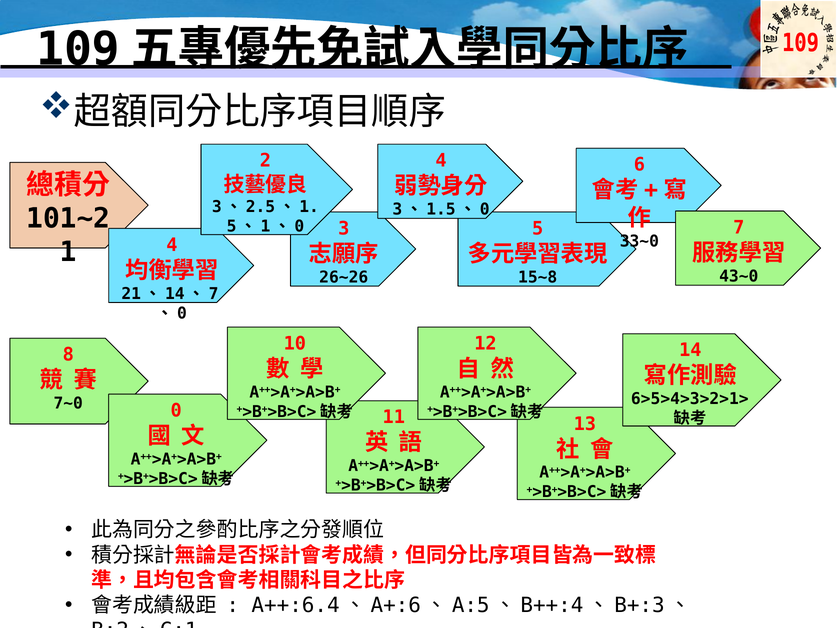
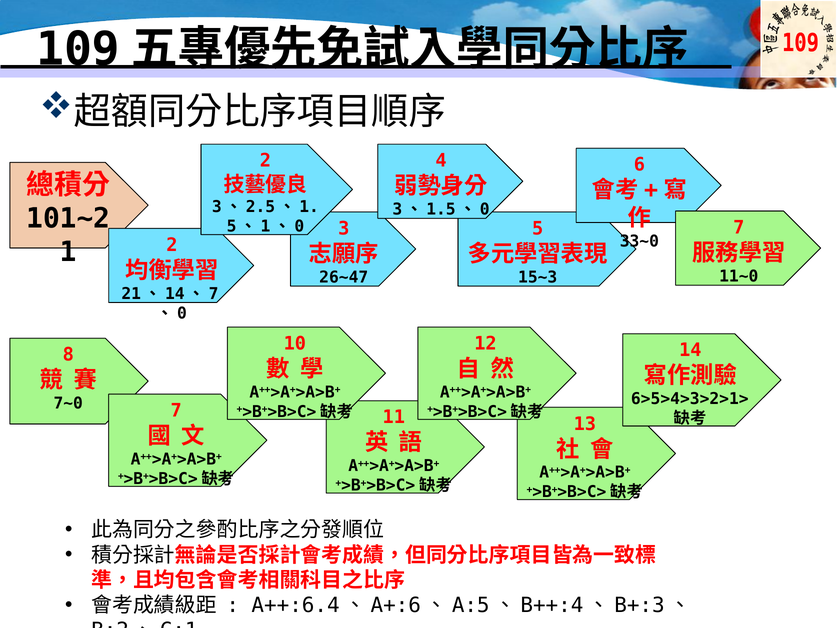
1 4: 4 -> 2
43~0: 43~0 -> 11~0
26~26: 26~26 -> 26~47
15~8: 15~8 -> 15~3
7~0 0: 0 -> 7
